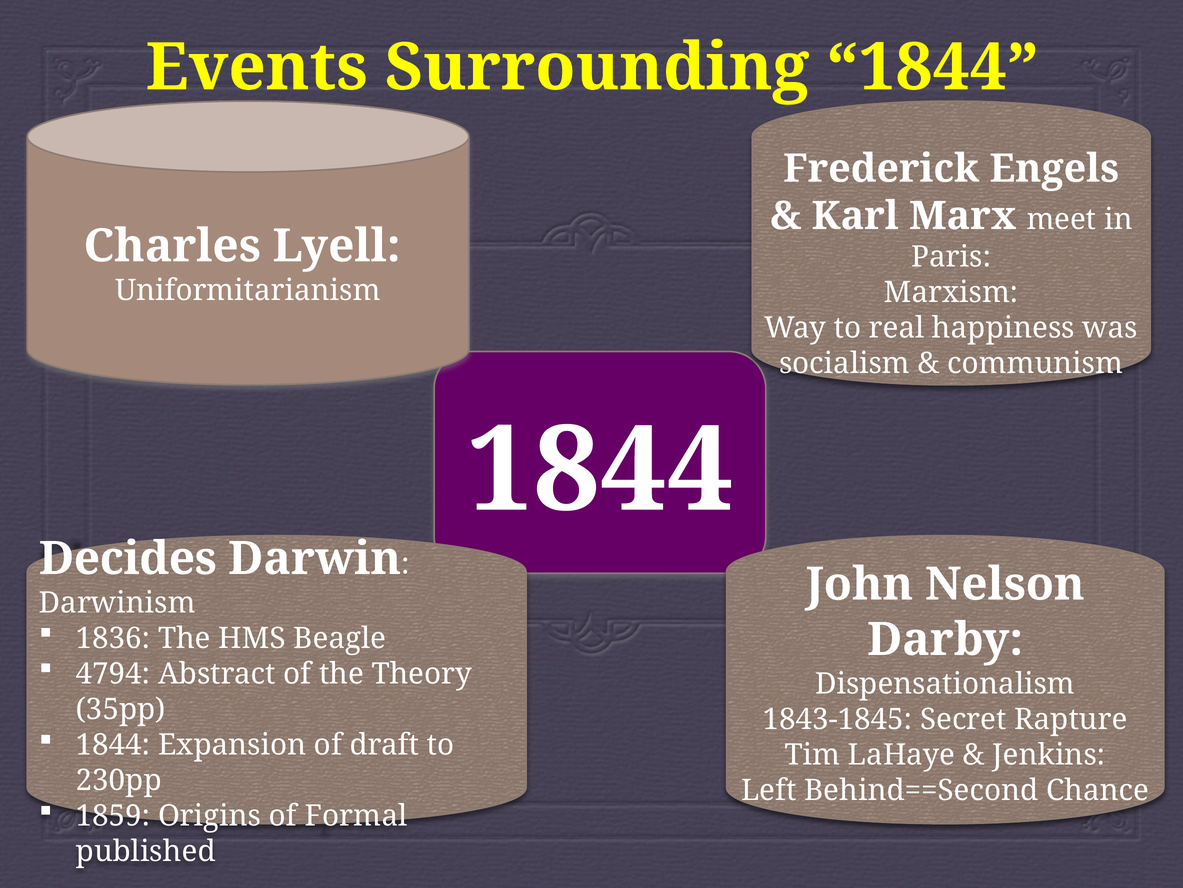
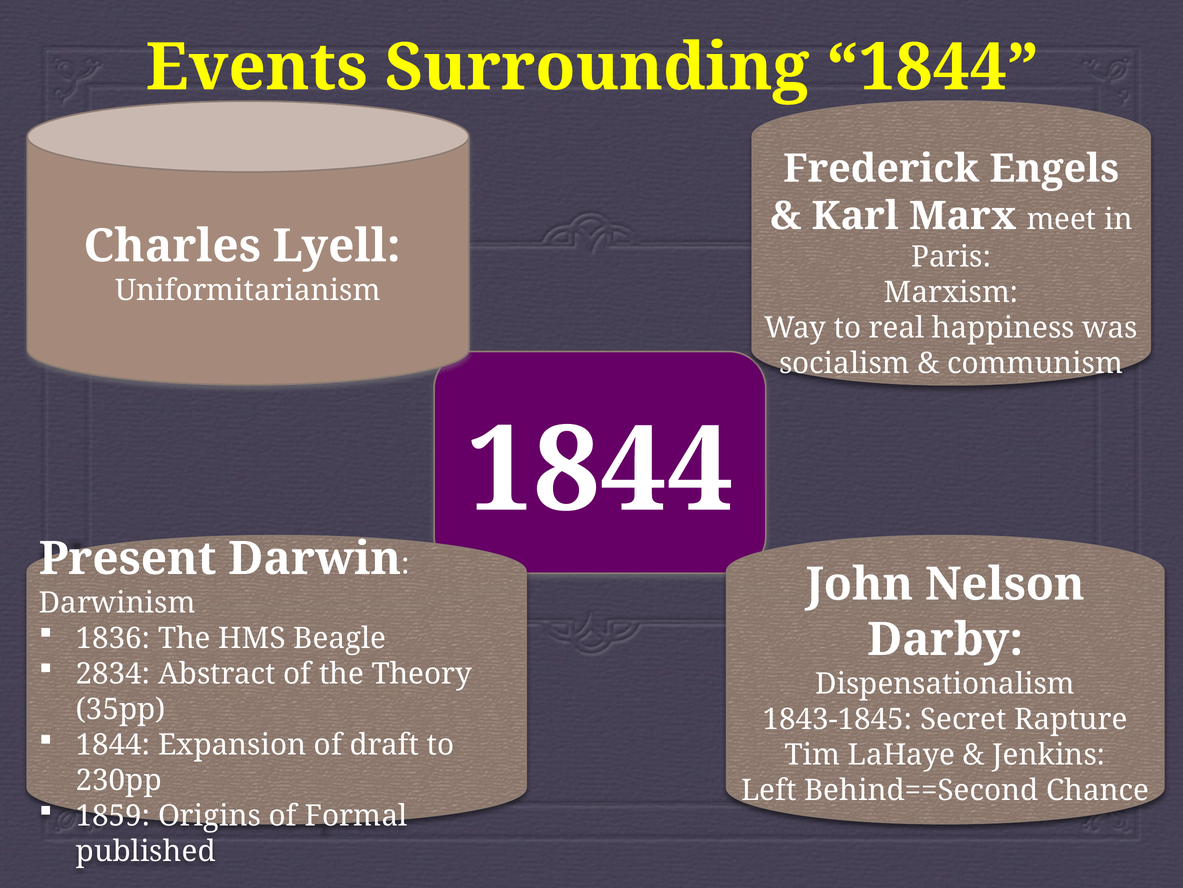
Decides: Decides -> Present
4794: 4794 -> 2834
